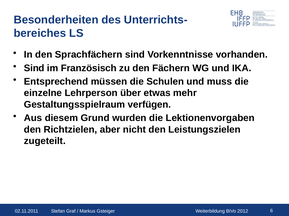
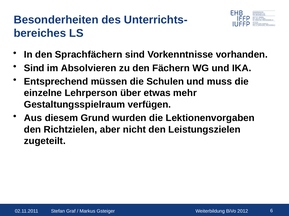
Französisch: Französisch -> Absolvieren
